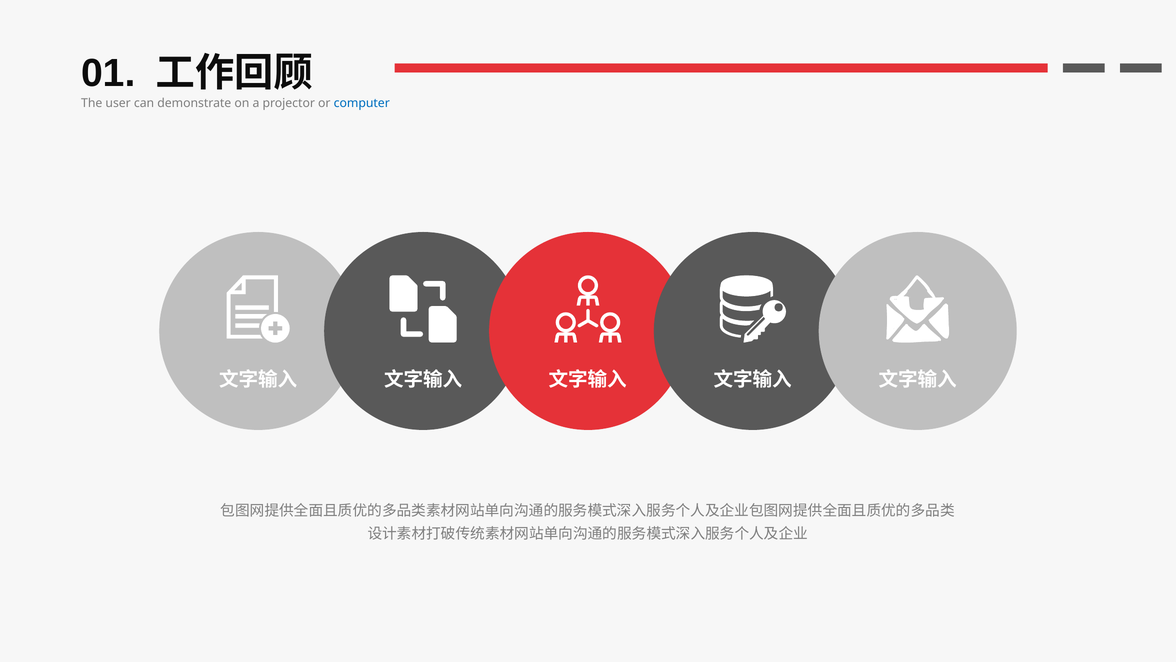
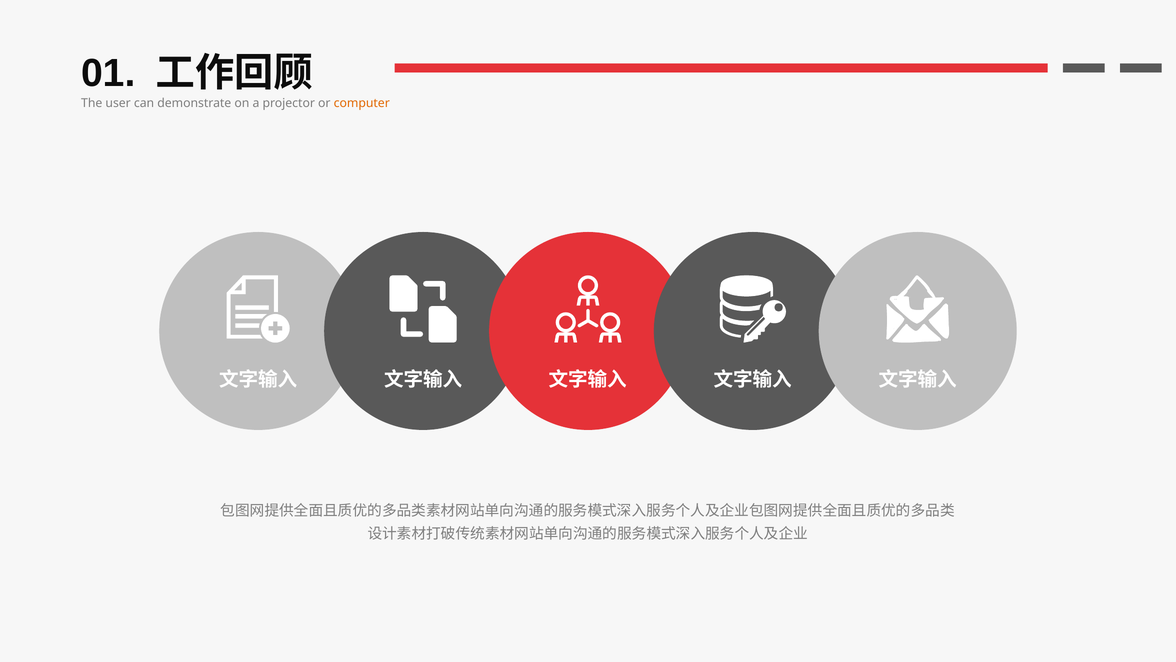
computer colour: blue -> orange
